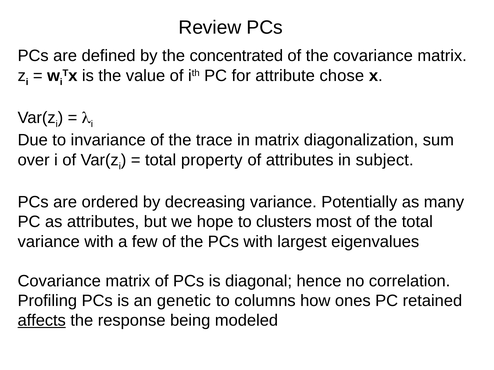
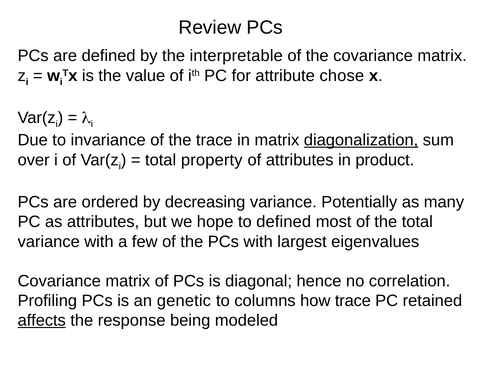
concentrated: concentrated -> interpretable
diagonalization underline: none -> present
subject: subject -> product
to clusters: clusters -> defined
how ones: ones -> trace
